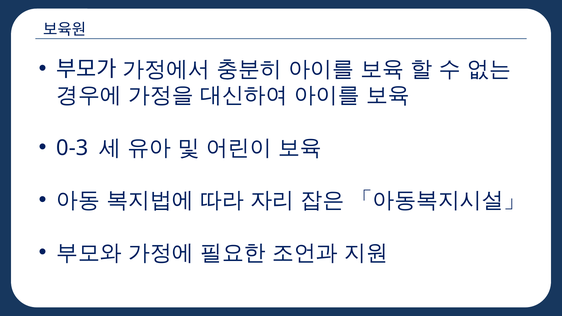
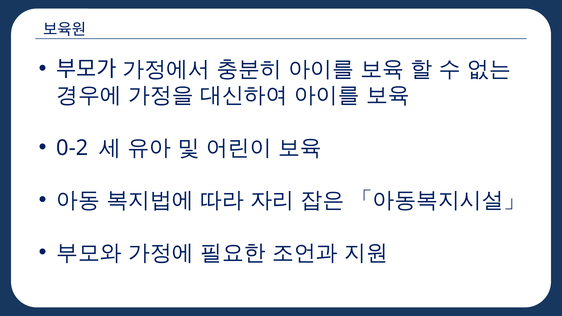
0-3: 0-3 -> 0-2
